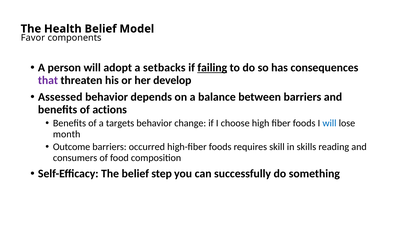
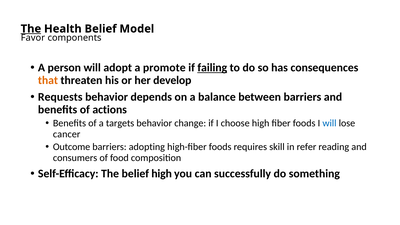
The at (31, 29) underline: none -> present
setbacks: setbacks -> promote
that colour: purple -> orange
Assessed: Assessed -> Requests
month: month -> cancer
occurred: occurred -> adopting
skills: skills -> refer
belief step: step -> high
